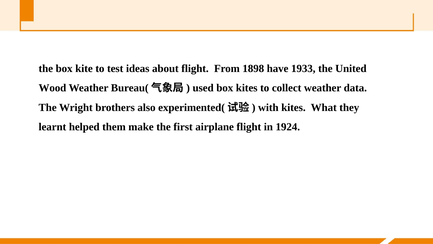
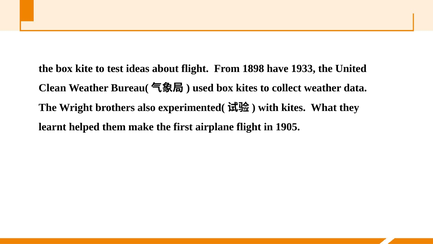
Wood: Wood -> Clean
1924: 1924 -> 1905
